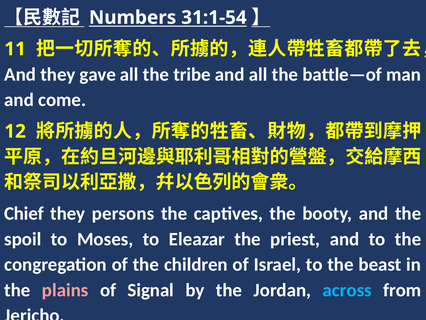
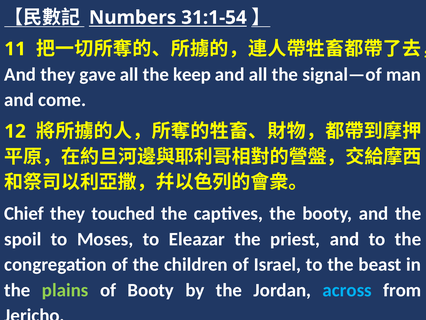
tribe: tribe -> keep
battle—of: battle—of -> signal—of
persons: persons -> touched
plains colour: pink -> light green
of Signal: Signal -> Booty
